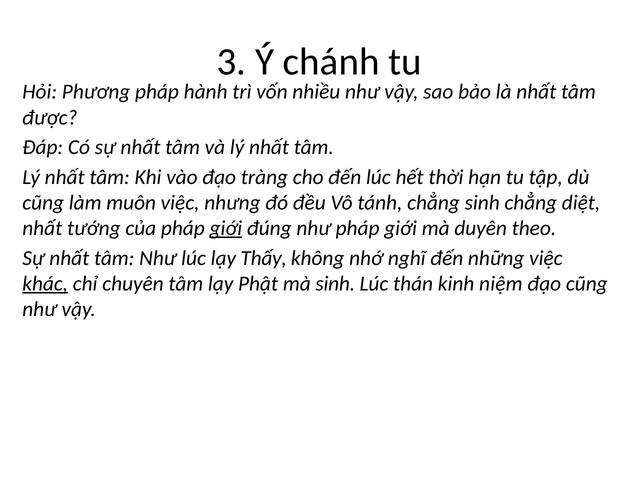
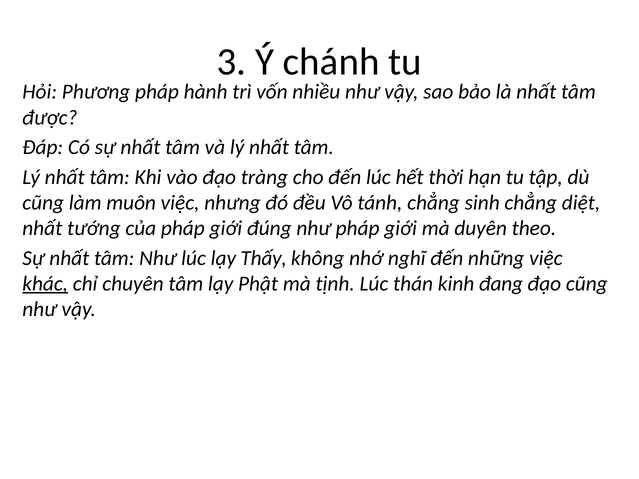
giới at (226, 228) underline: present -> none
mà sinh: sinh -> tịnh
niệm: niệm -> đang
